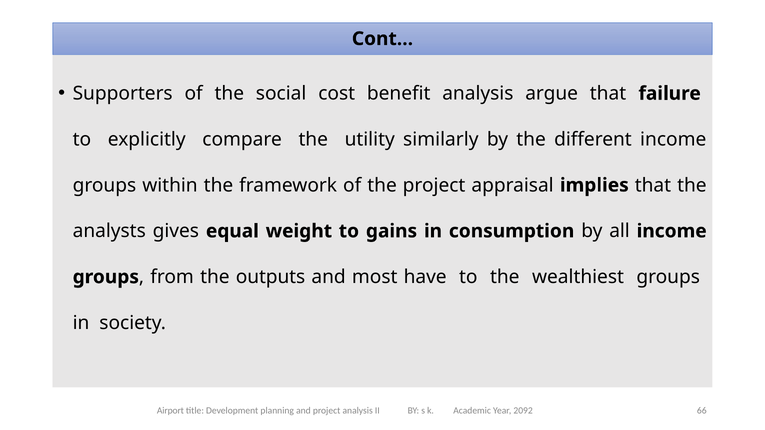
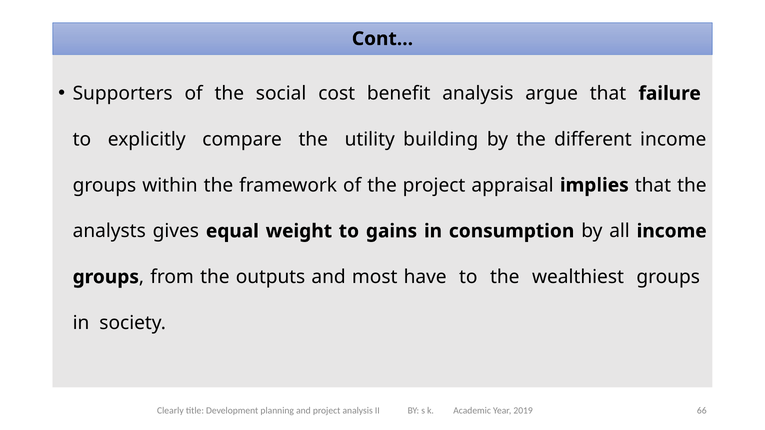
similarly: similarly -> building
Airport: Airport -> Clearly
2092: 2092 -> 2019
